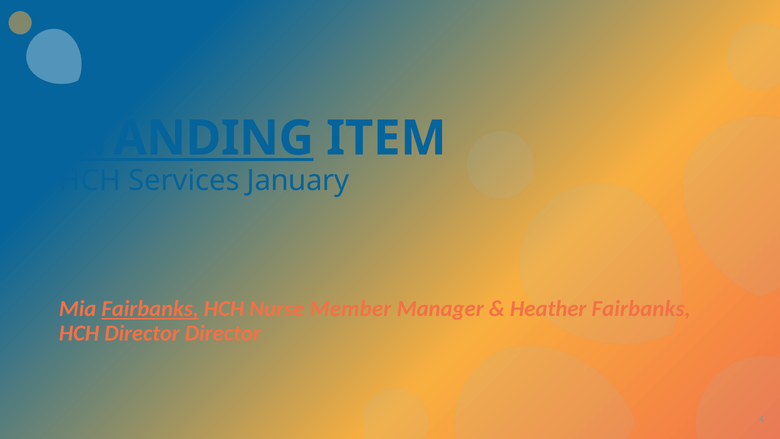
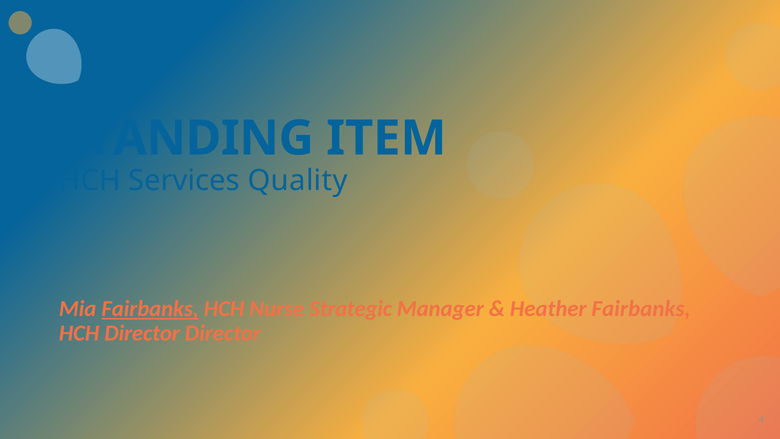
STANDING underline: present -> none
January: January -> Quality
Member: Member -> Strategic
